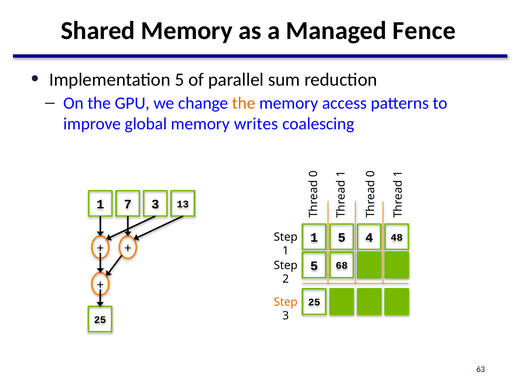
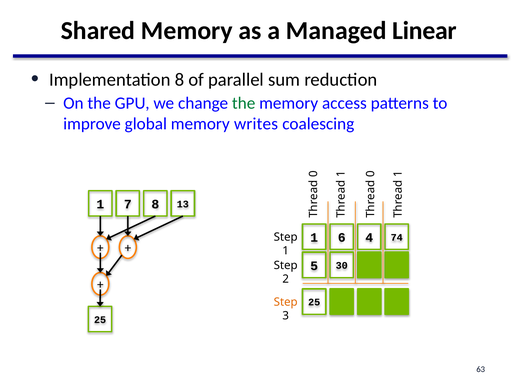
Fence: Fence -> Linear
Implementation 5: 5 -> 8
the at (244, 103) colour: orange -> green
7 3: 3 -> 8
1 5: 5 -> 6
48: 48 -> 74
68: 68 -> 30
